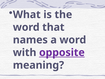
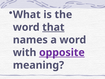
that underline: none -> present
